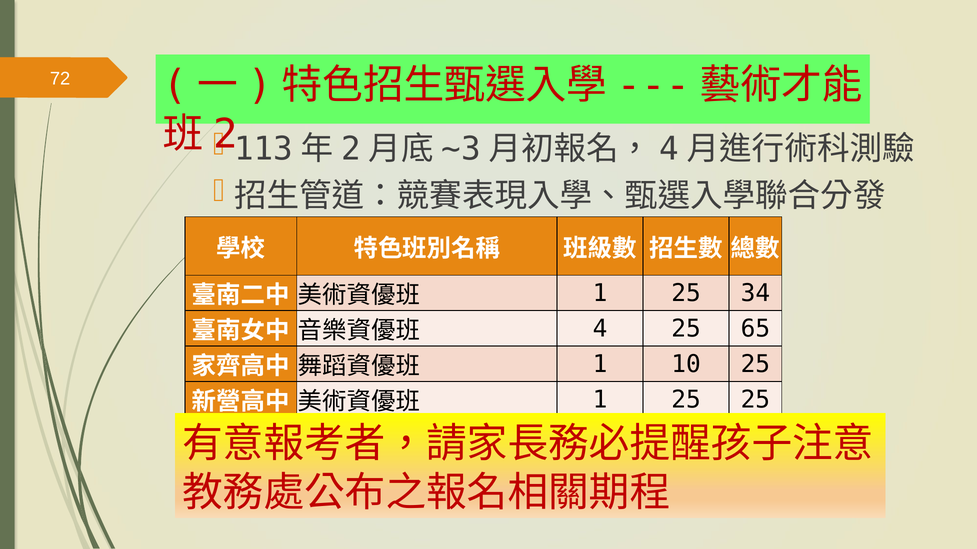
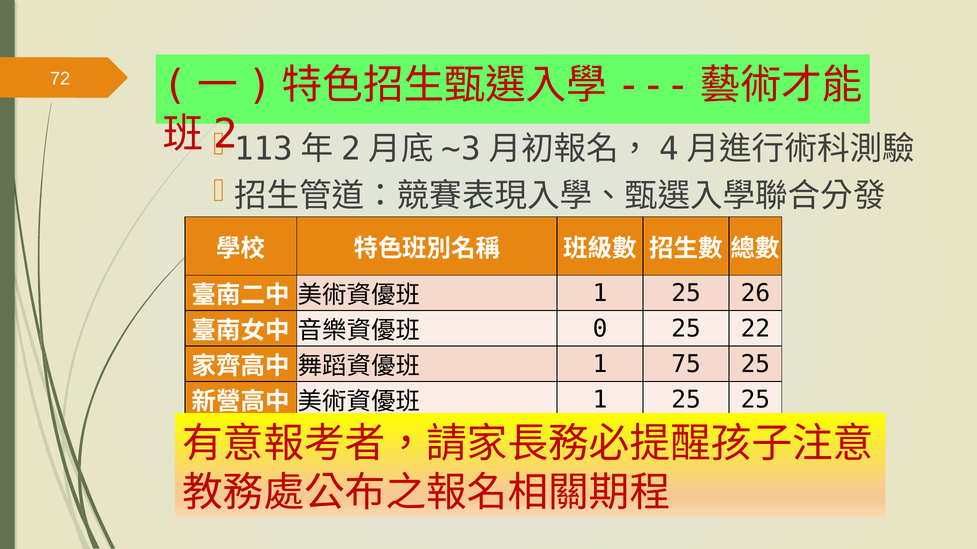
34: 34 -> 26
4: 4 -> 0
65: 65 -> 22
10: 10 -> 75
